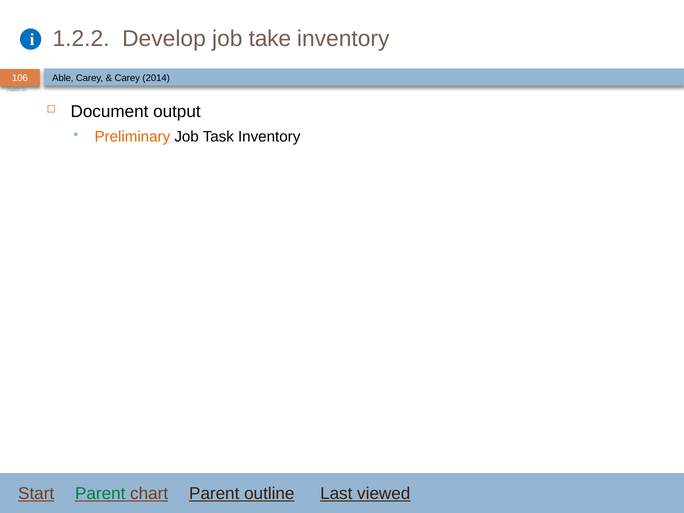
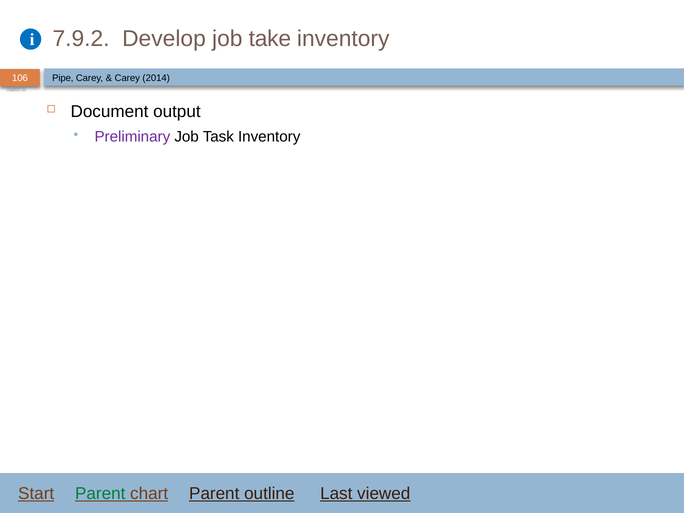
1.2.2: 1.2.2 -> 7.9.2
Able: Able -> Pipe
Preliminary colour: orange -> purple
